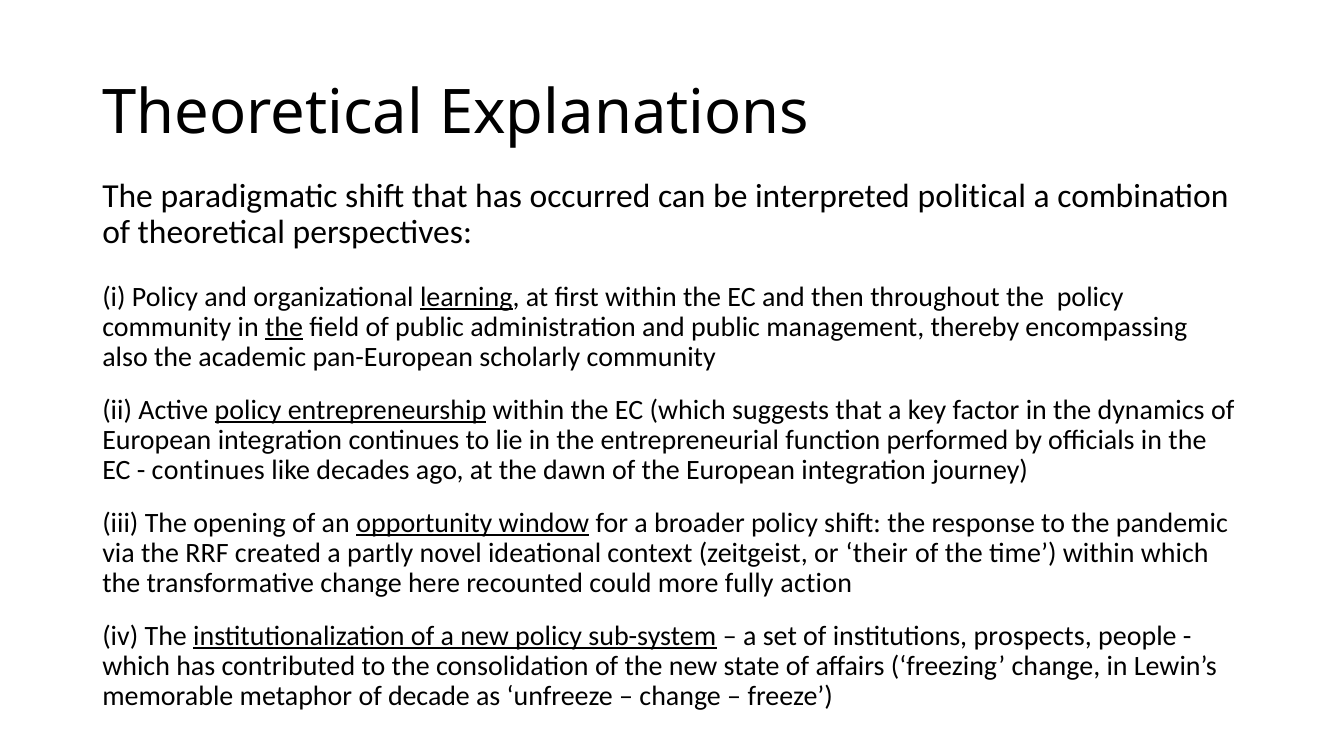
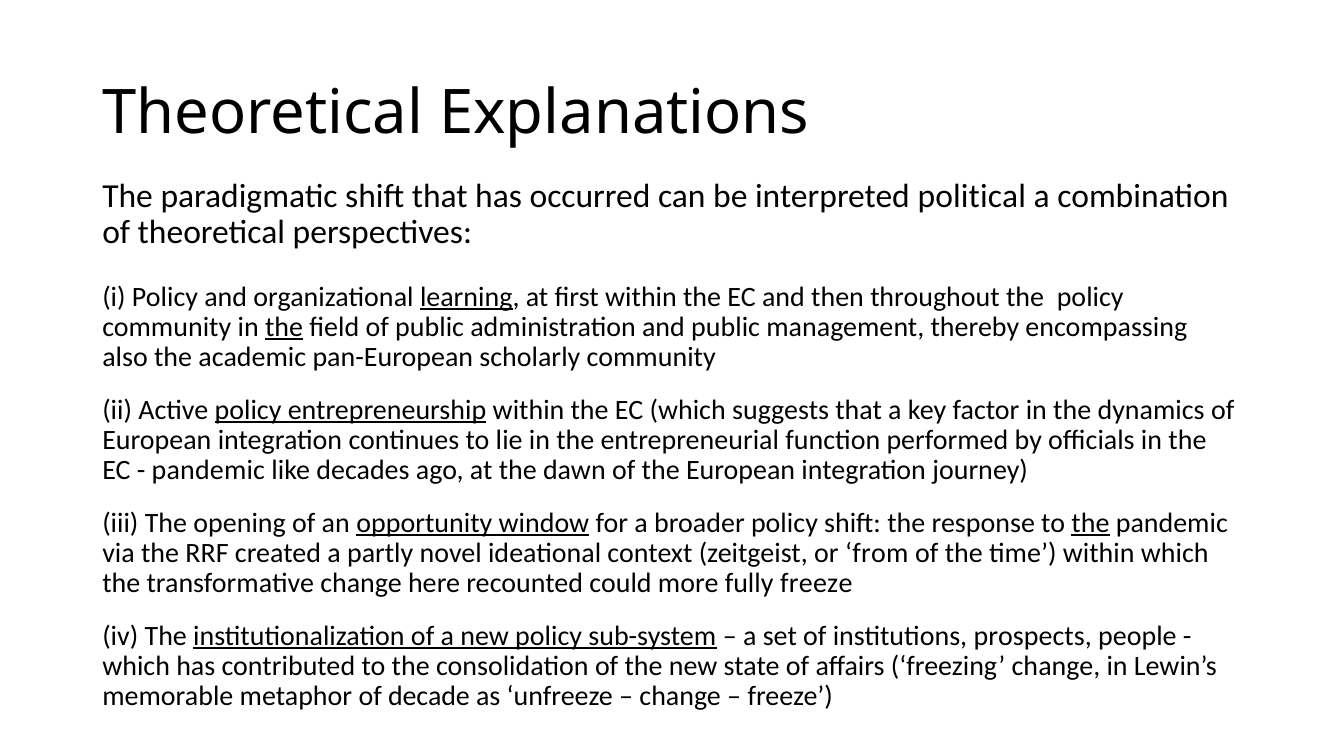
continues at (208, 470): continues -> pandemic
the at (1090, 523) underline: none -> present
their: their -> from
fully action: action -> freeze
